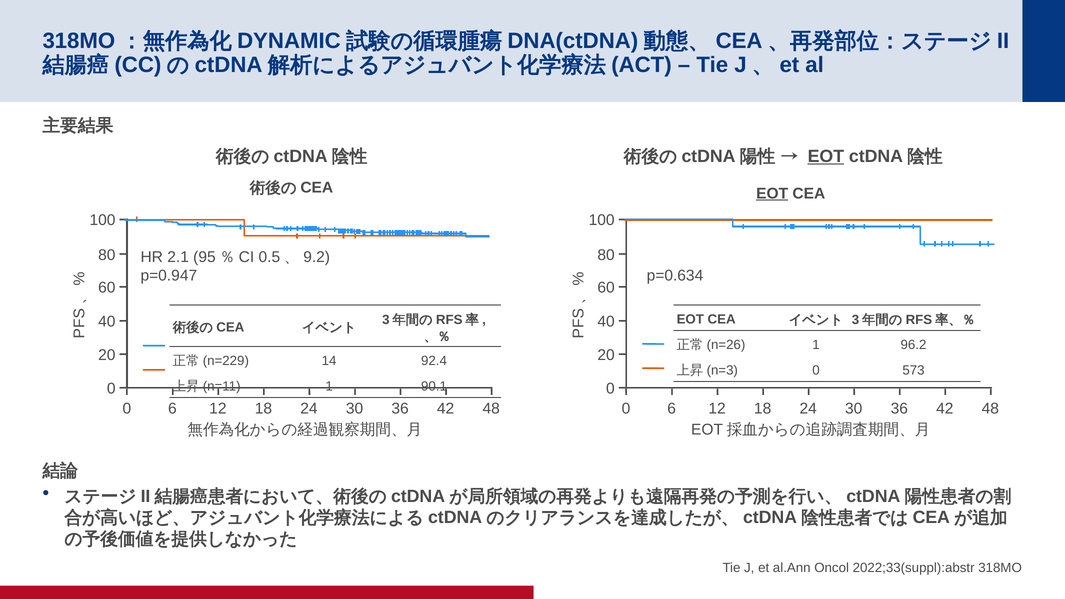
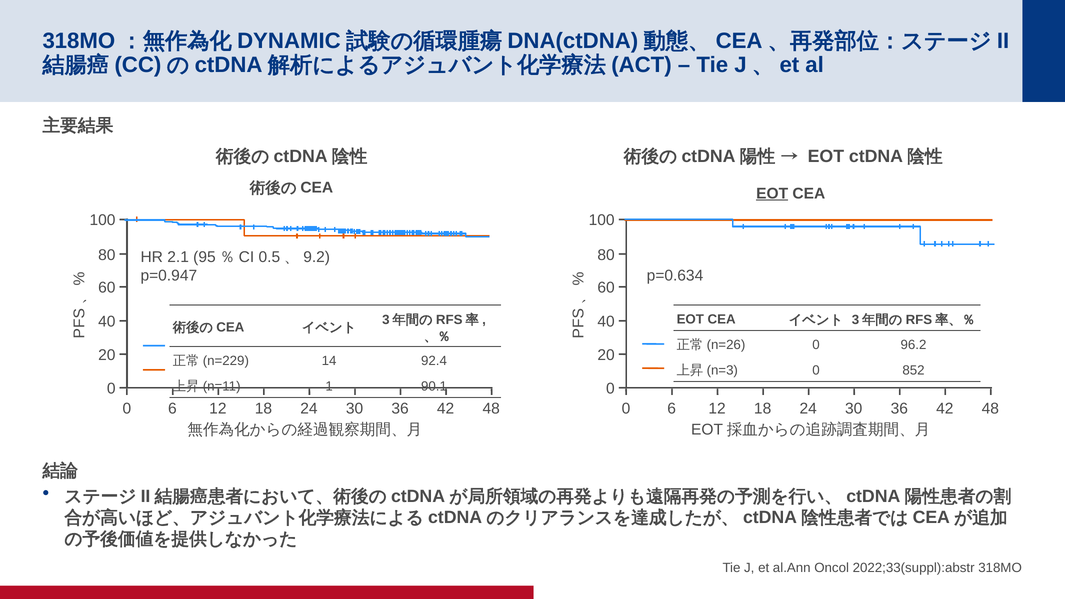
EOT at (826, 156) underline: present -> none
1 at (816, 345): 1 -> 0
573: 573 -> 852
